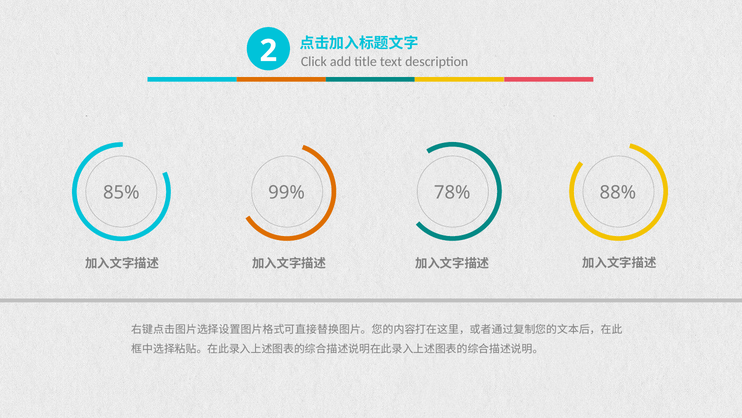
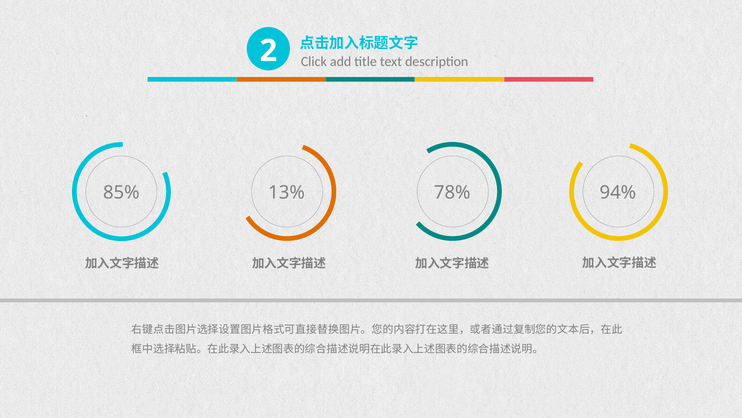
99%: 99% -> 13%
88%: 88% -> 94%
